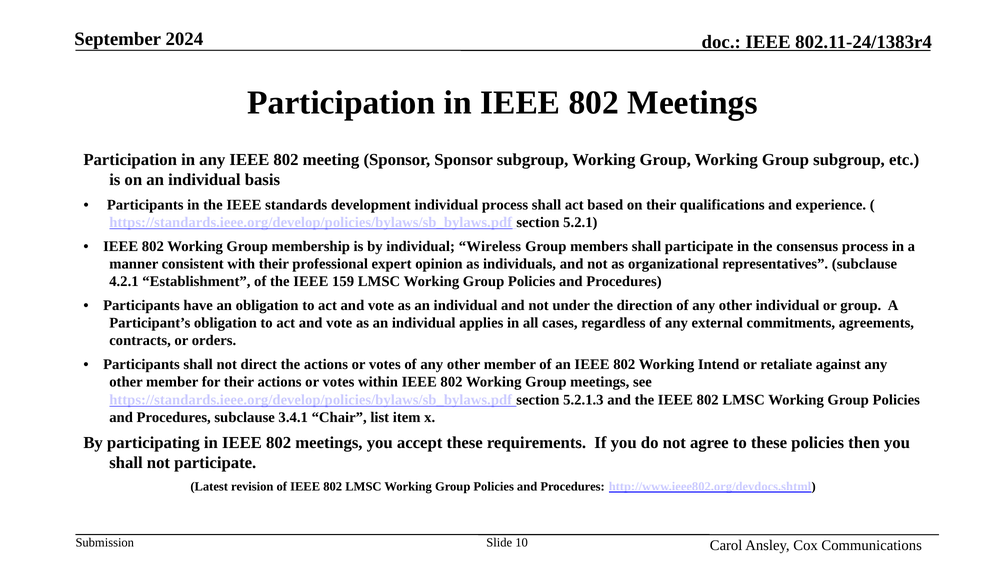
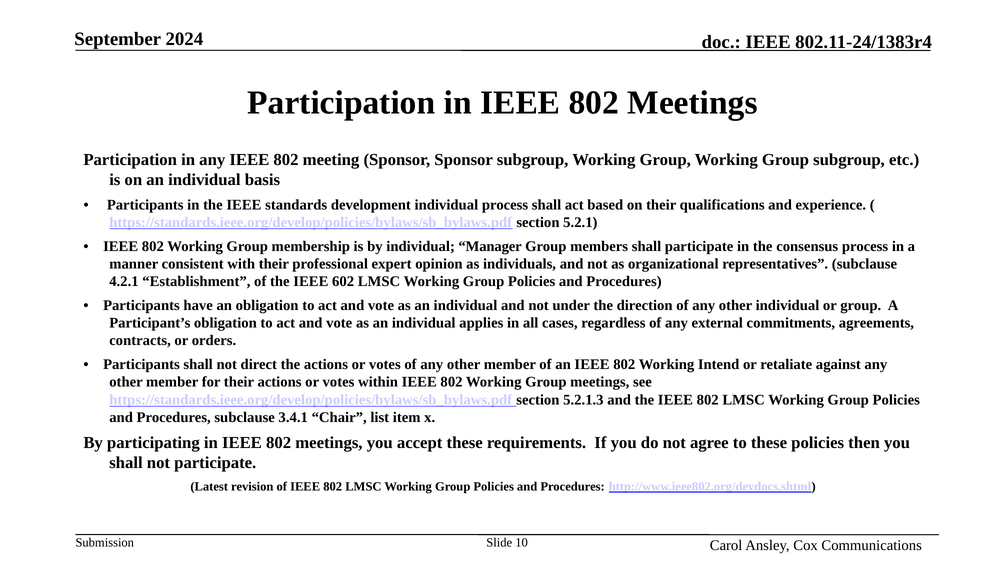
Wireless: Wireless -> Manager
159: 159 -> 602
